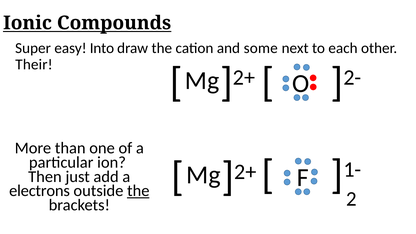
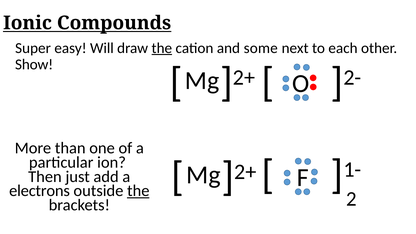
Into: Into -> Will
the at (162, 48) underline: none -> present
Their: Their -> Show
